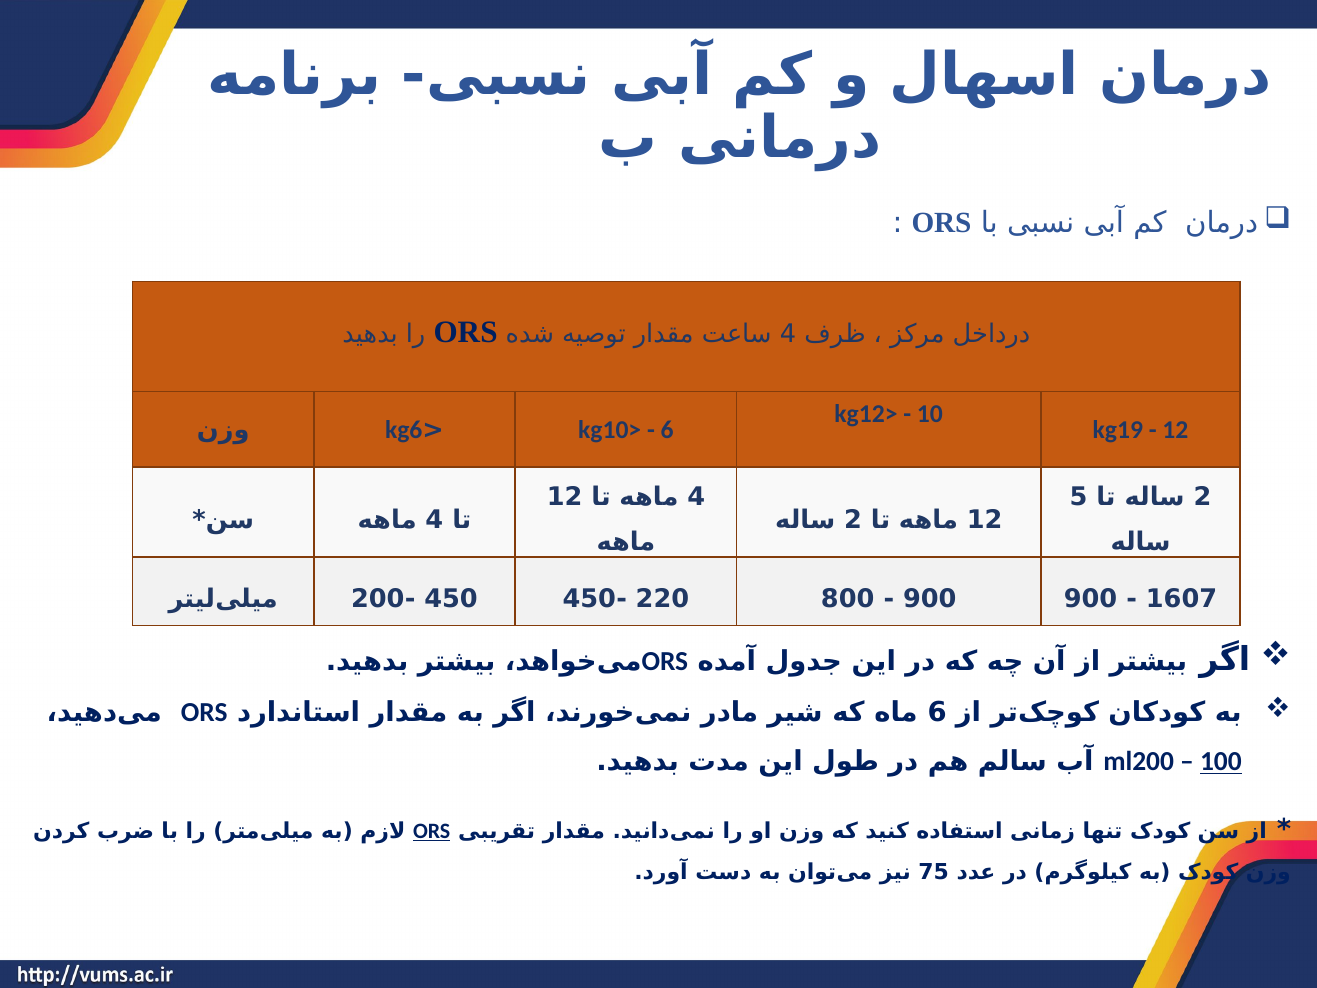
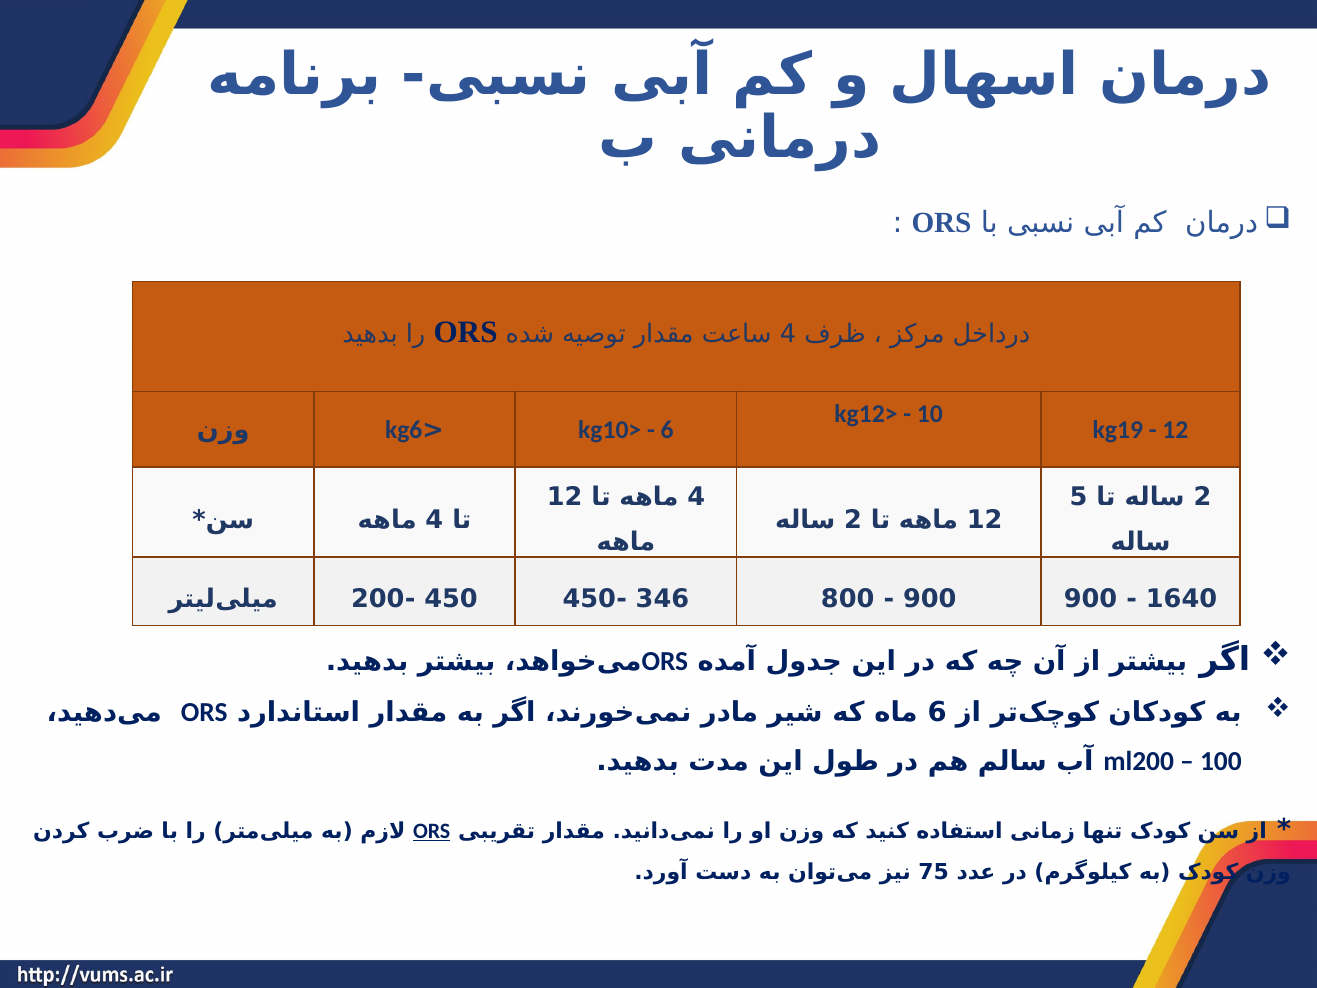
220: 220 -> 346
1607: 1607 -> 1640
100 underline: present -> none
